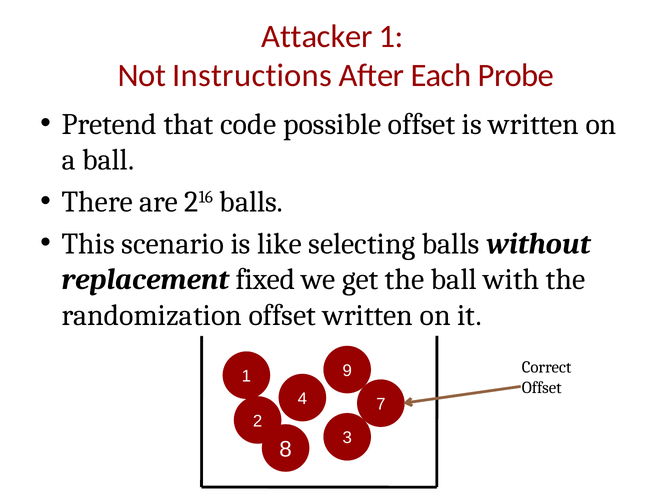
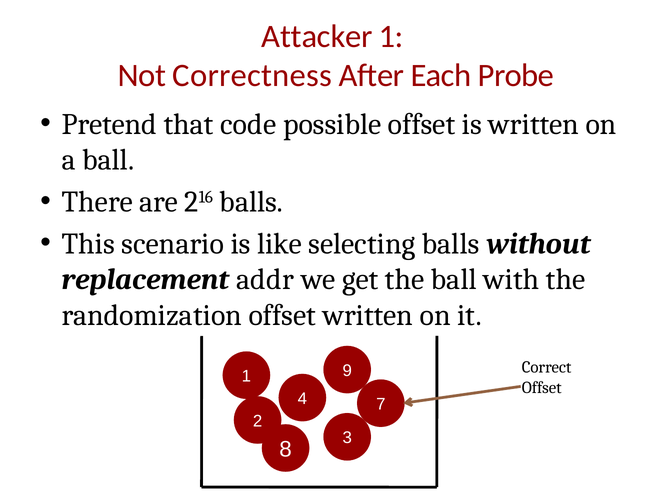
Instructions: Instructions -> Correctness
fixed: fixed -> addr
